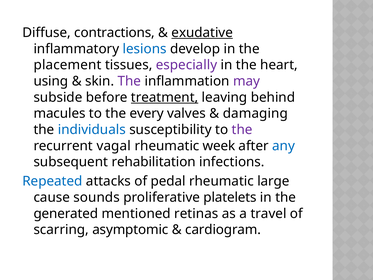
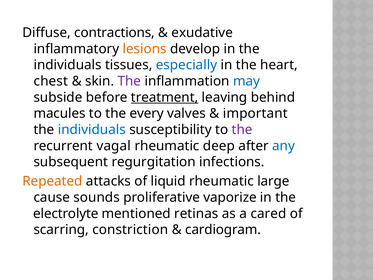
exudative underline: present -> none
lesions colour: blue -> orange
placement at (68, 65): placement -> individuals
especially colour: purple -> blue
using: using -> chest
may colour: purple -> blue
damaging: damaging -> important
week: week -> deep
rehabilitation: rehabilitation -> regurgitation
Repeated colour: blue -> orange
pedal: pedal -> liquid
platelets: platelets -> vaporize
generated: generated -> electrolyte
travel: travel -> cared
asymptomic: asymptomic -> constriction
